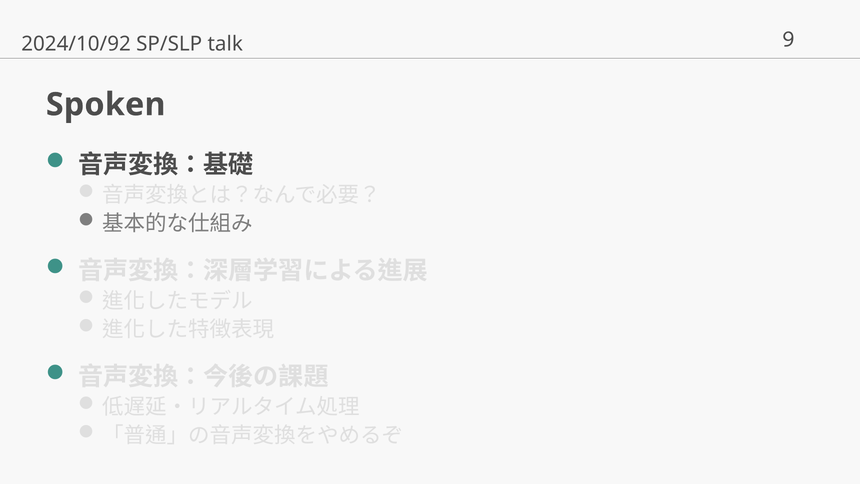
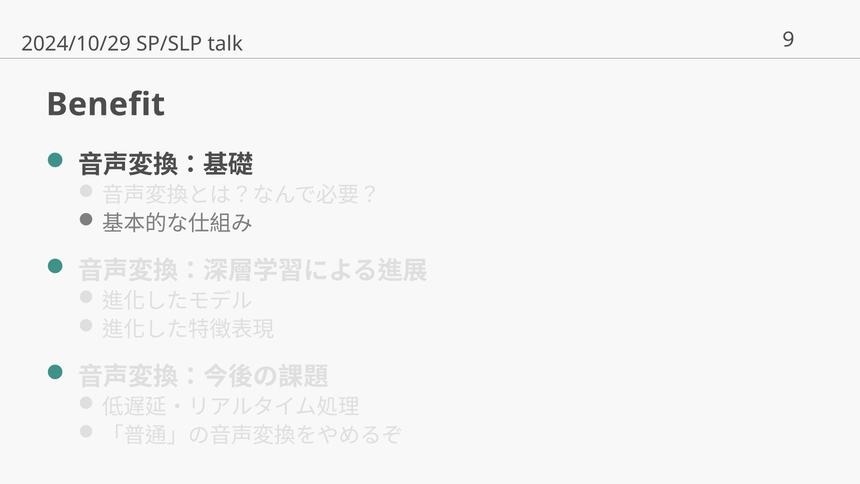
2024/10/92: 2024/10/92 -> 2024/10/29
Spoken: Spoken -> Benefit
